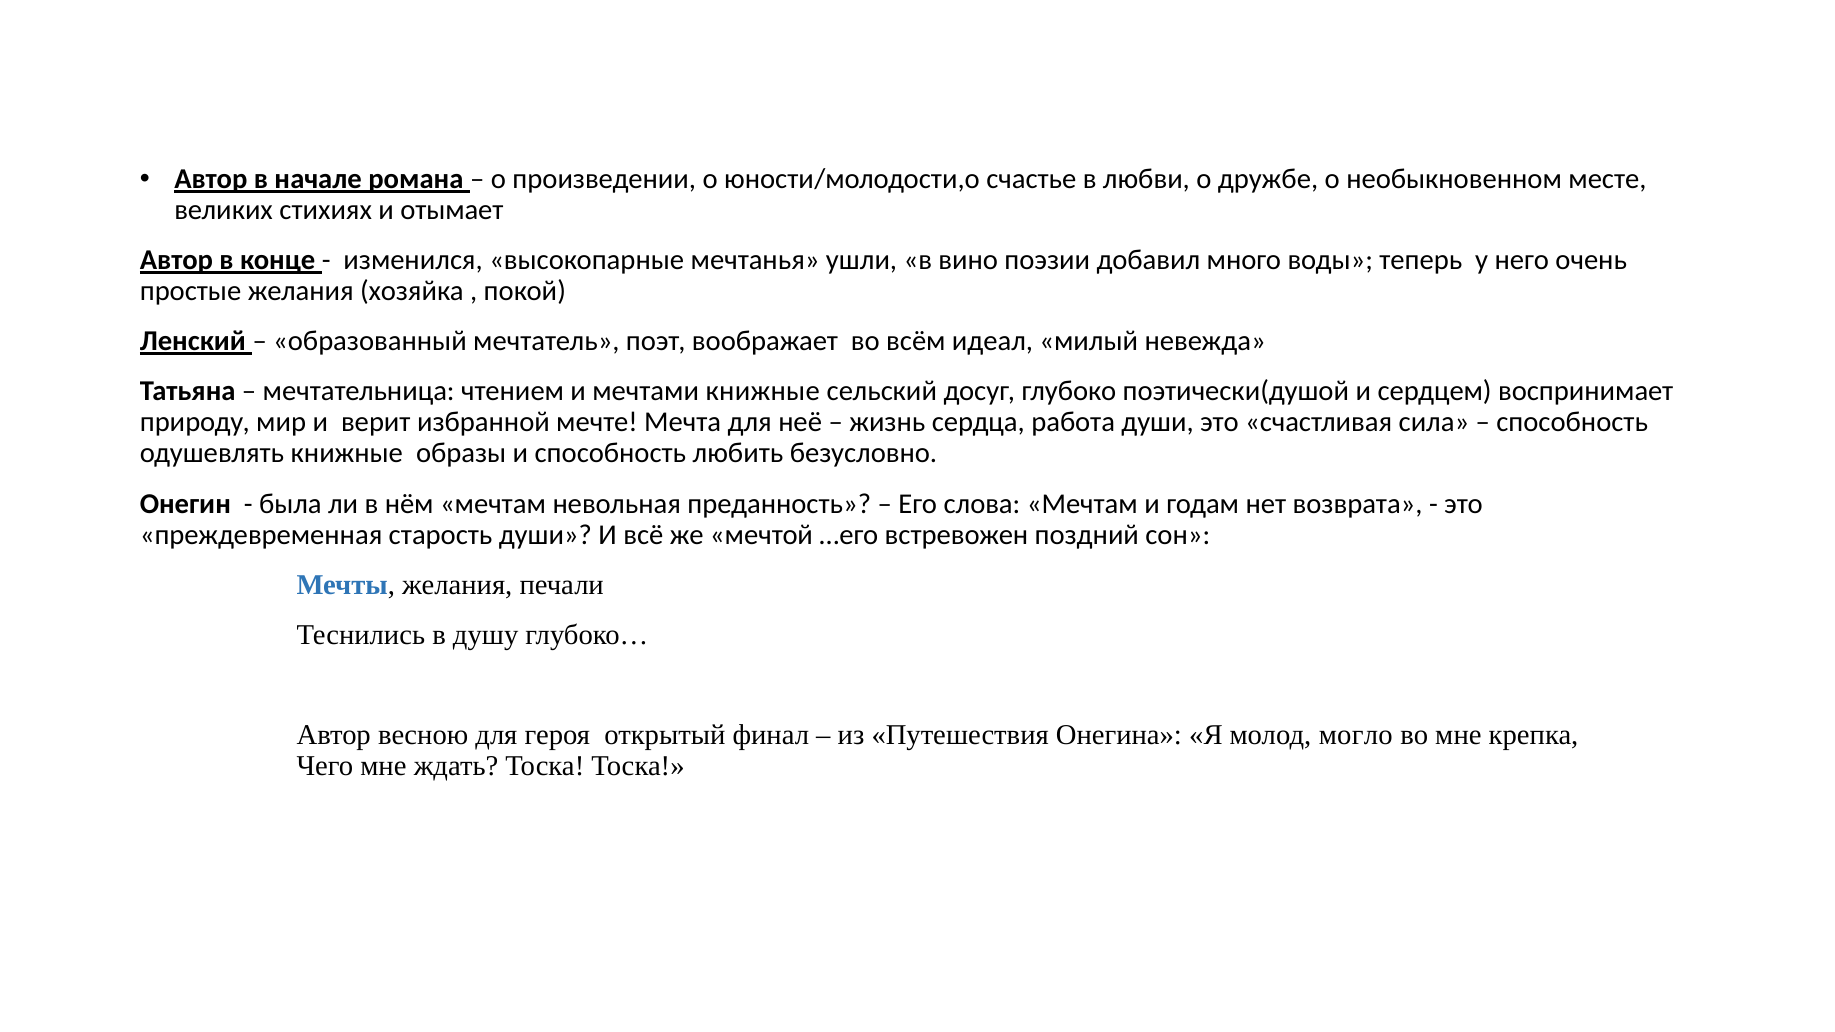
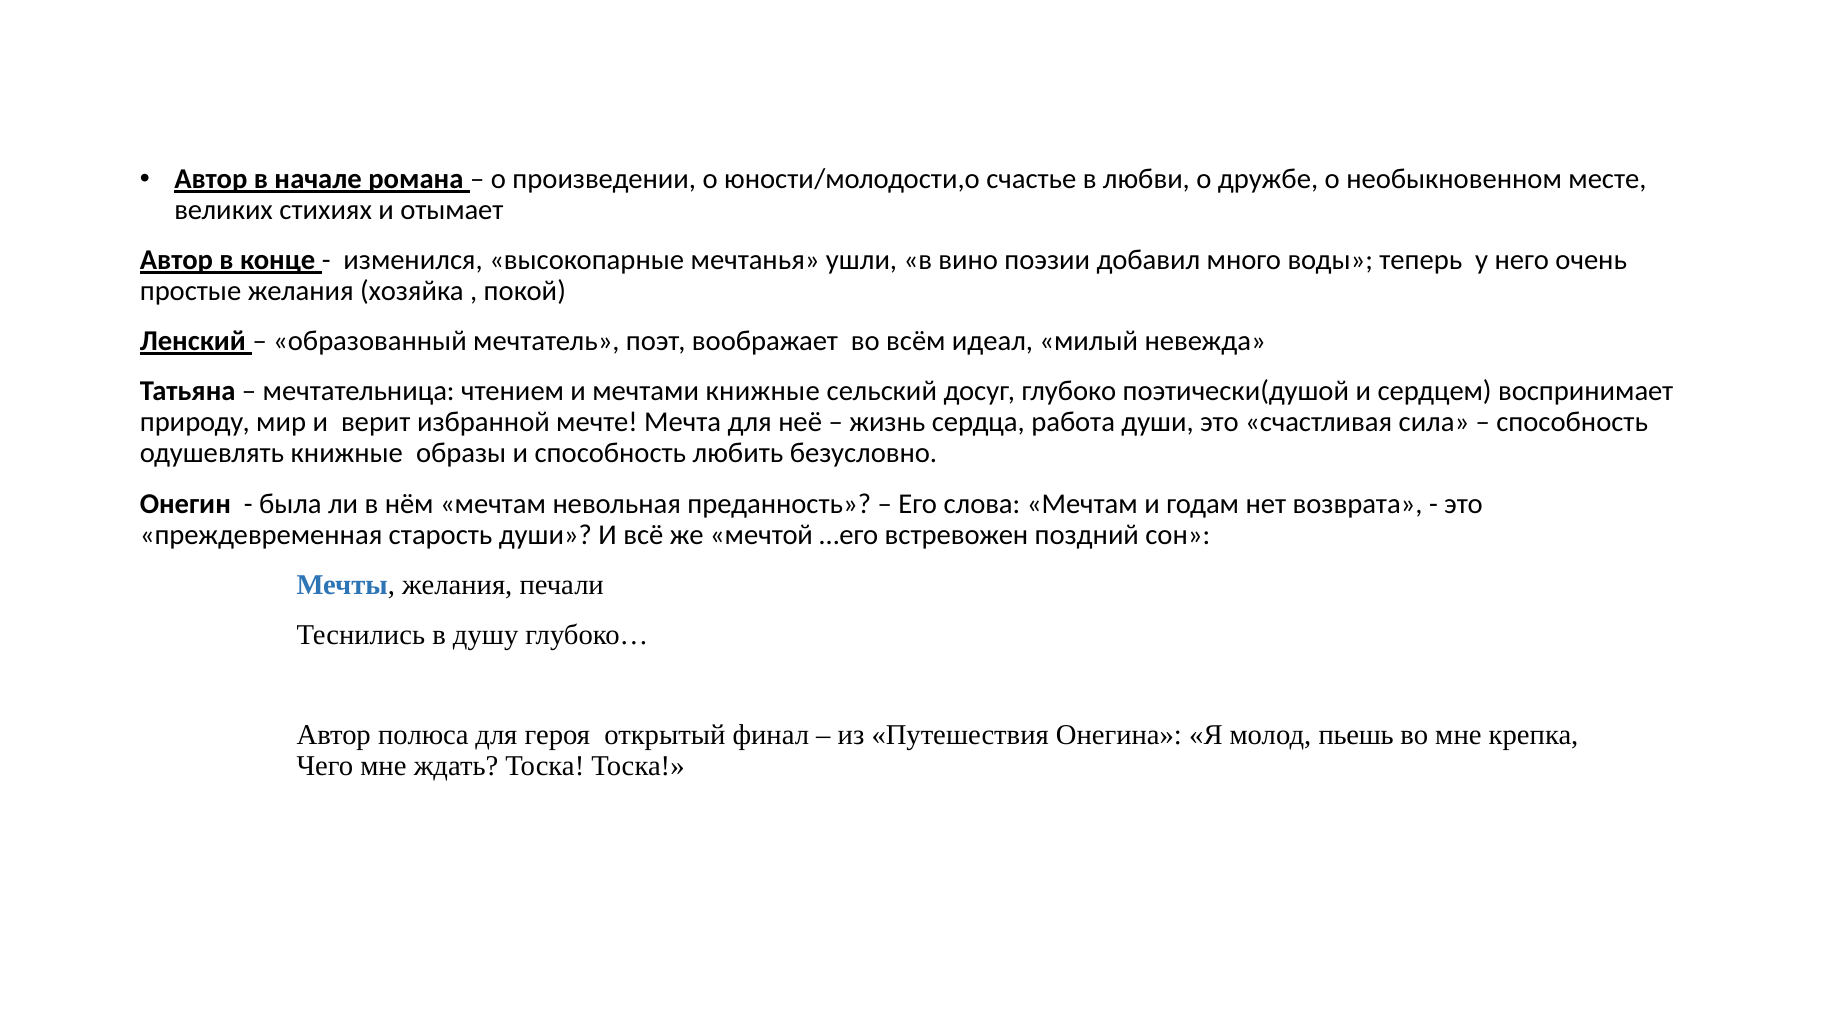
весною: весною -> полюса
могло: могло -> пьешь
